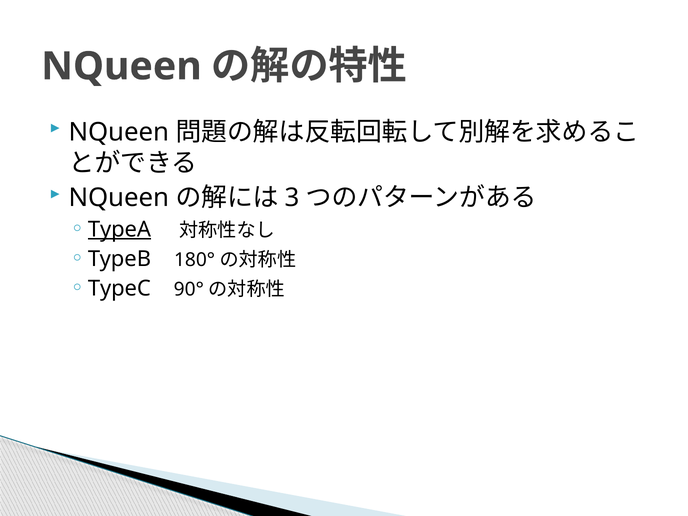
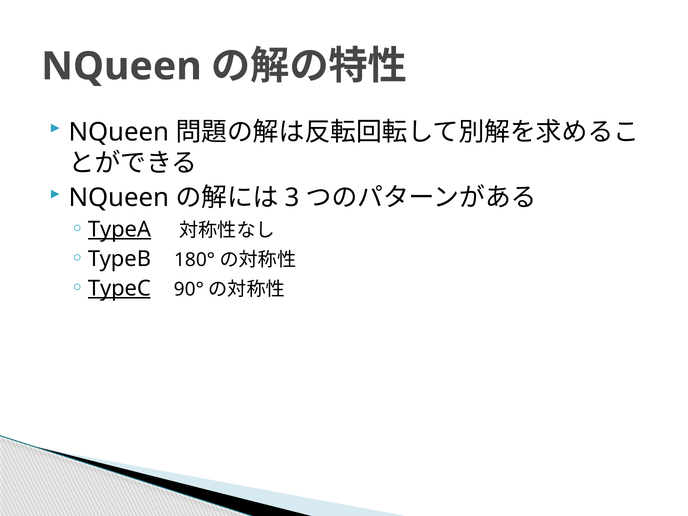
TypeC underline: none -> present
